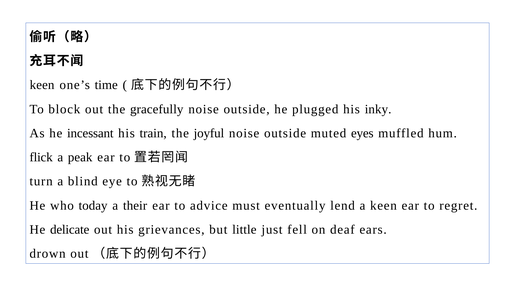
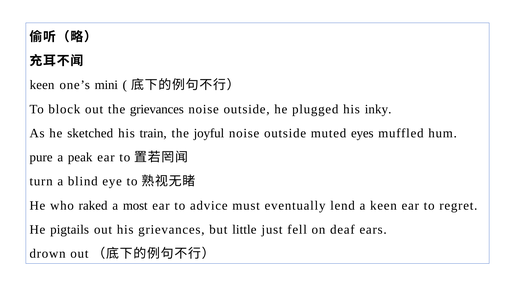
time: time -> mini
the gracefully: gracefully -> grievances
incessant: incessant -> sketched
flick: flick -> pure
today: today -> raked
their: their -> most
delicate: delicate -> pigtails
